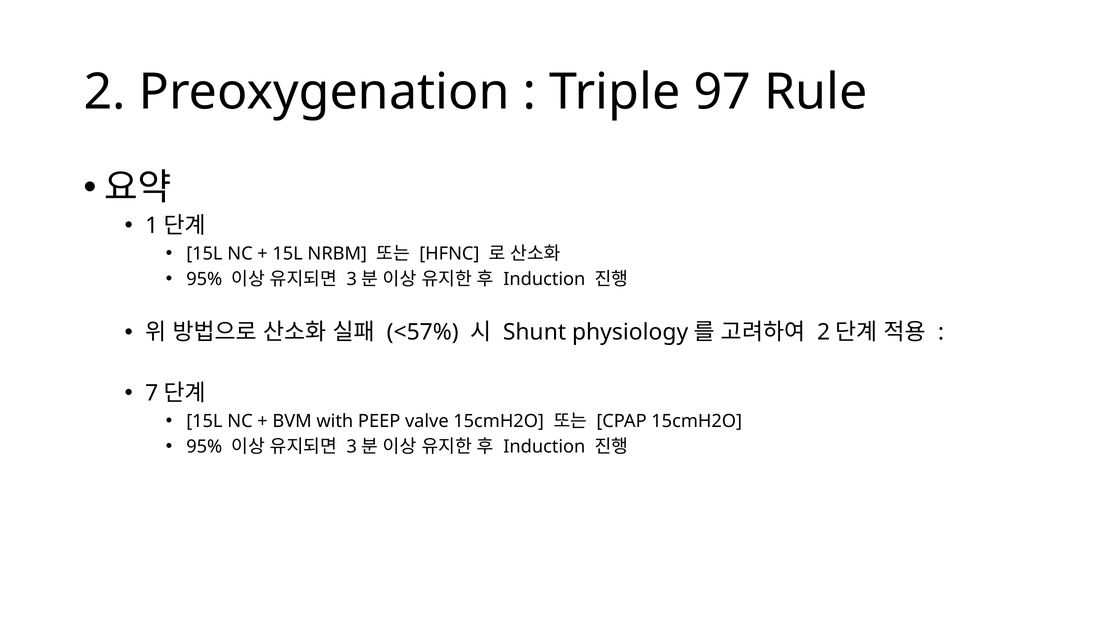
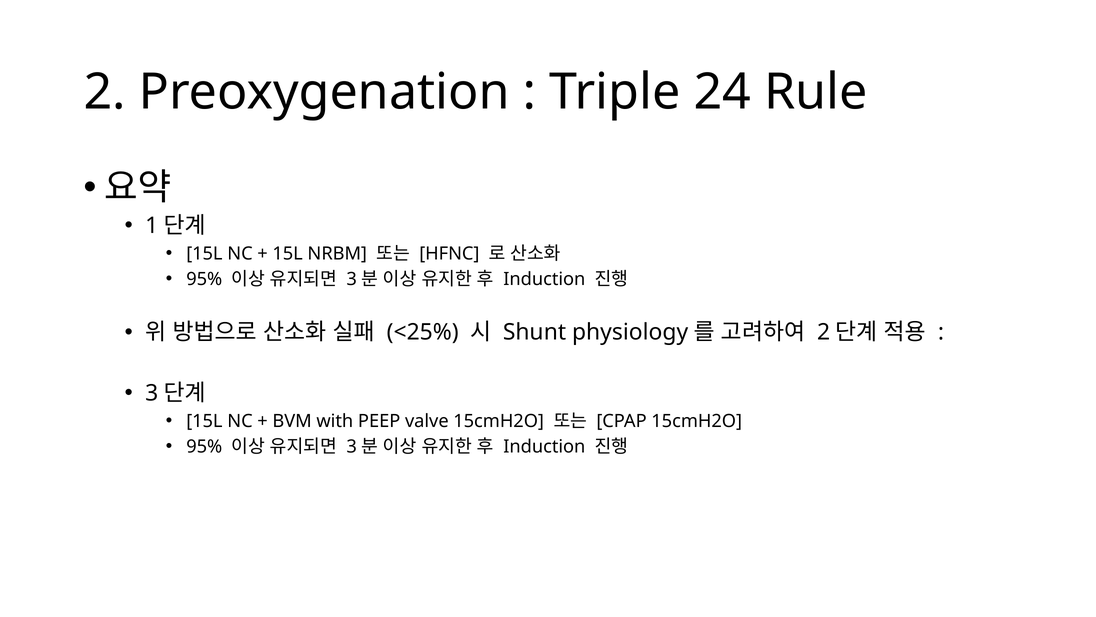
97: 97 -> 24
<57%: <57% -> <25%
7: 7 -> 3
